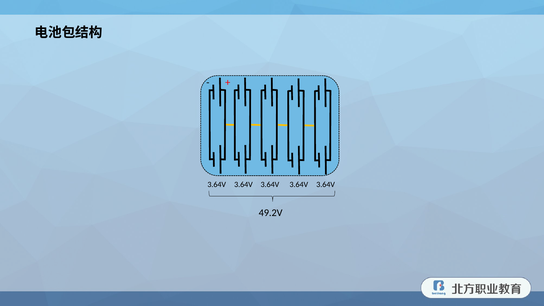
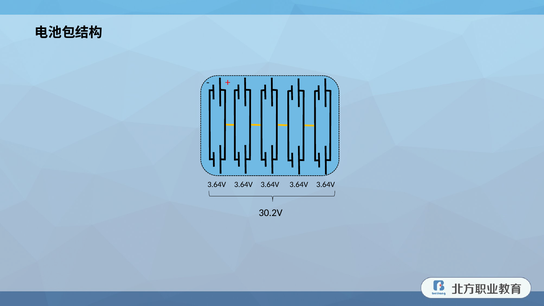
49.2V: 49.2V -> 30.2V
